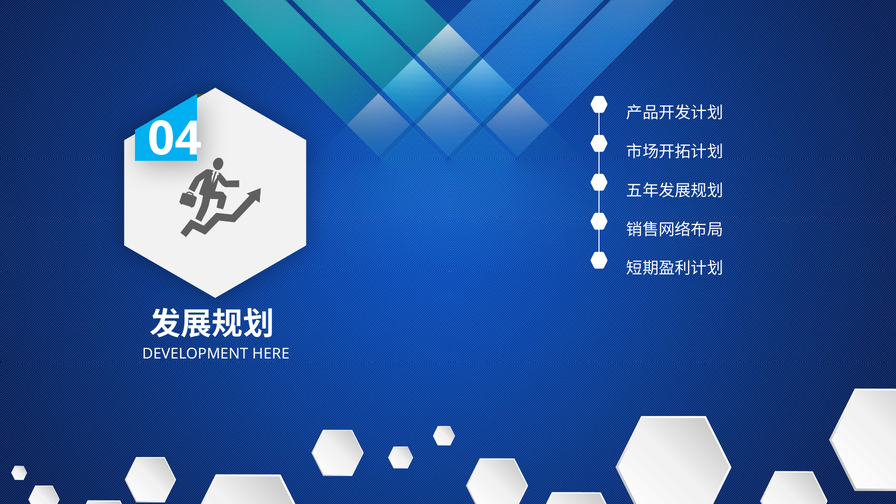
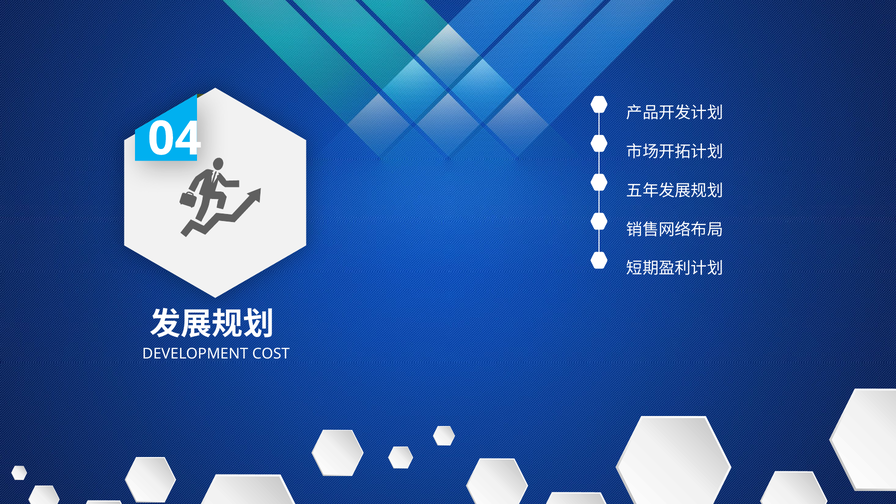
HERE: HERE -> COST
